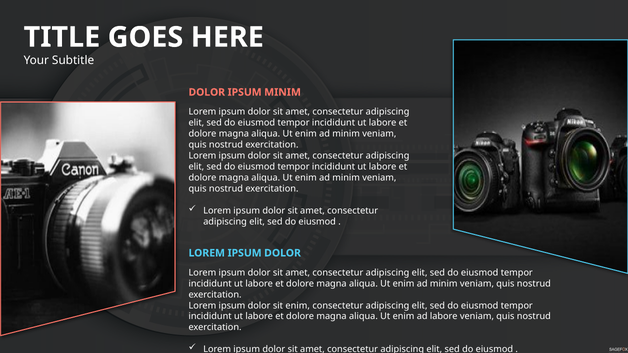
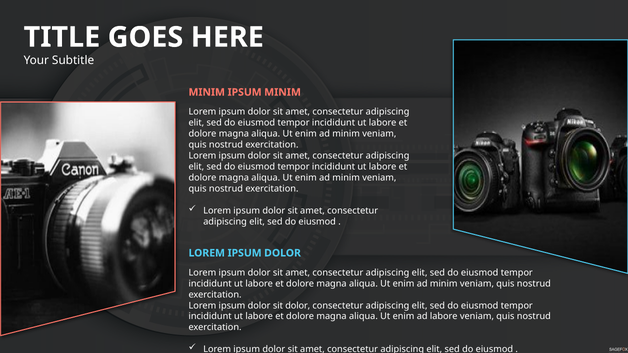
DOLOR at (207, 92): DOLOR -> MINIM
sit enim: enim -> dolor
